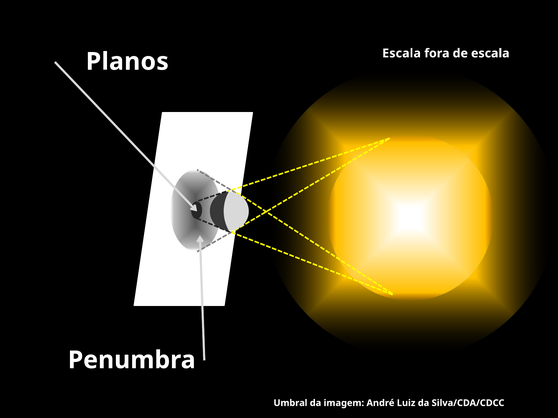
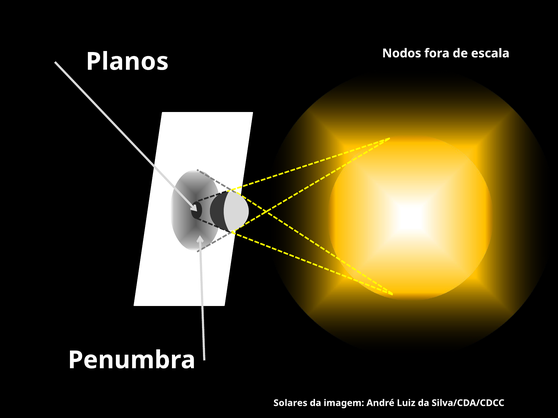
Escala at (402, 53): Escala -> Nodos
Umbral: Umbral -> Solares
